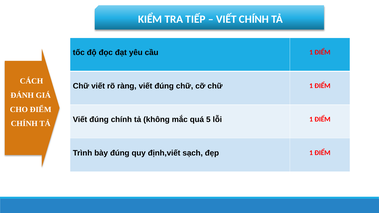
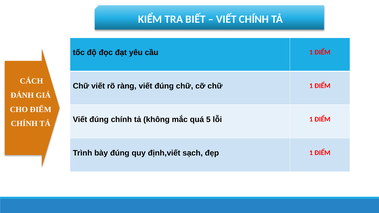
TIẾP: TIẾP -> BIẾT
